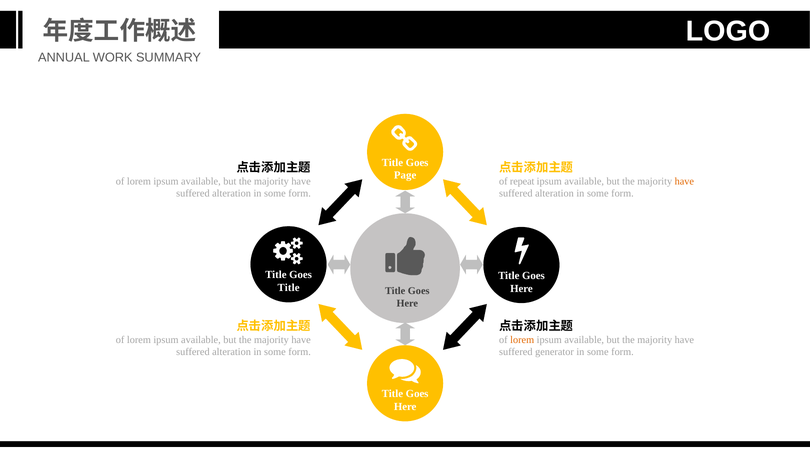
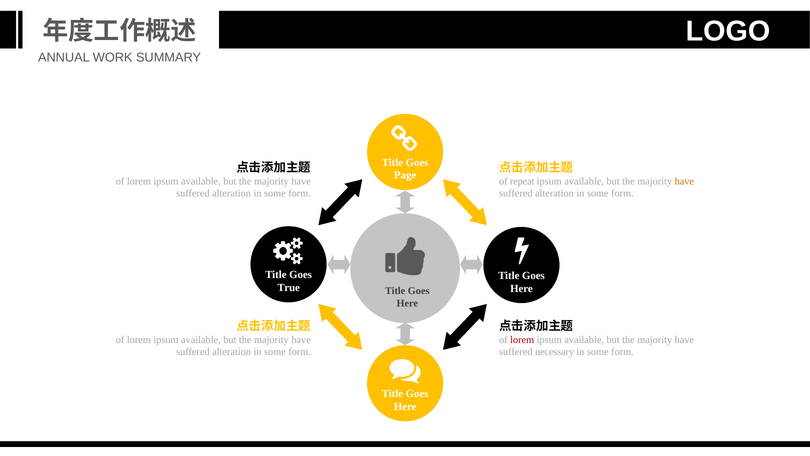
Title at (289, 288): Title -> True
lorem at (522, 339) colour: orange -> red
generator: generator -> necessary
